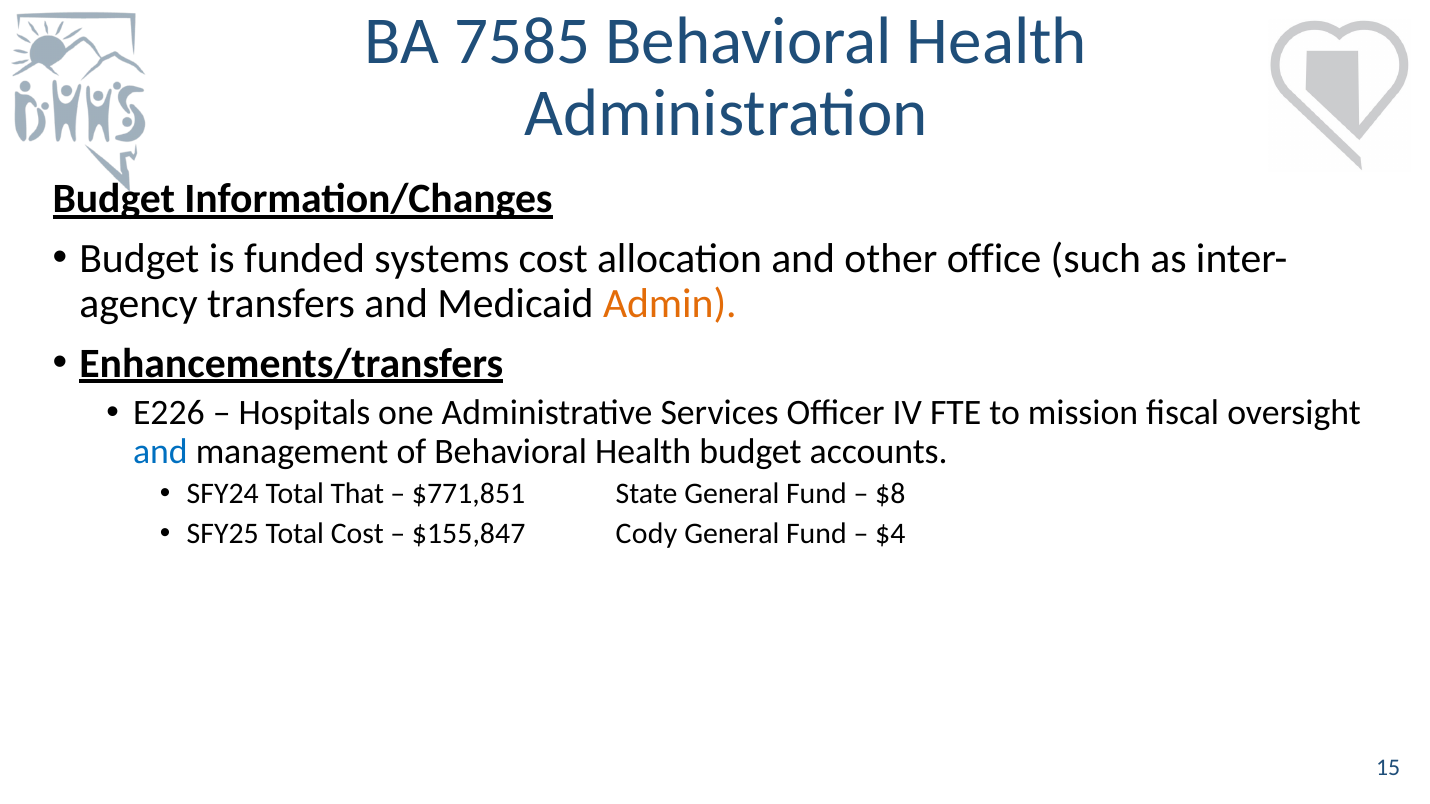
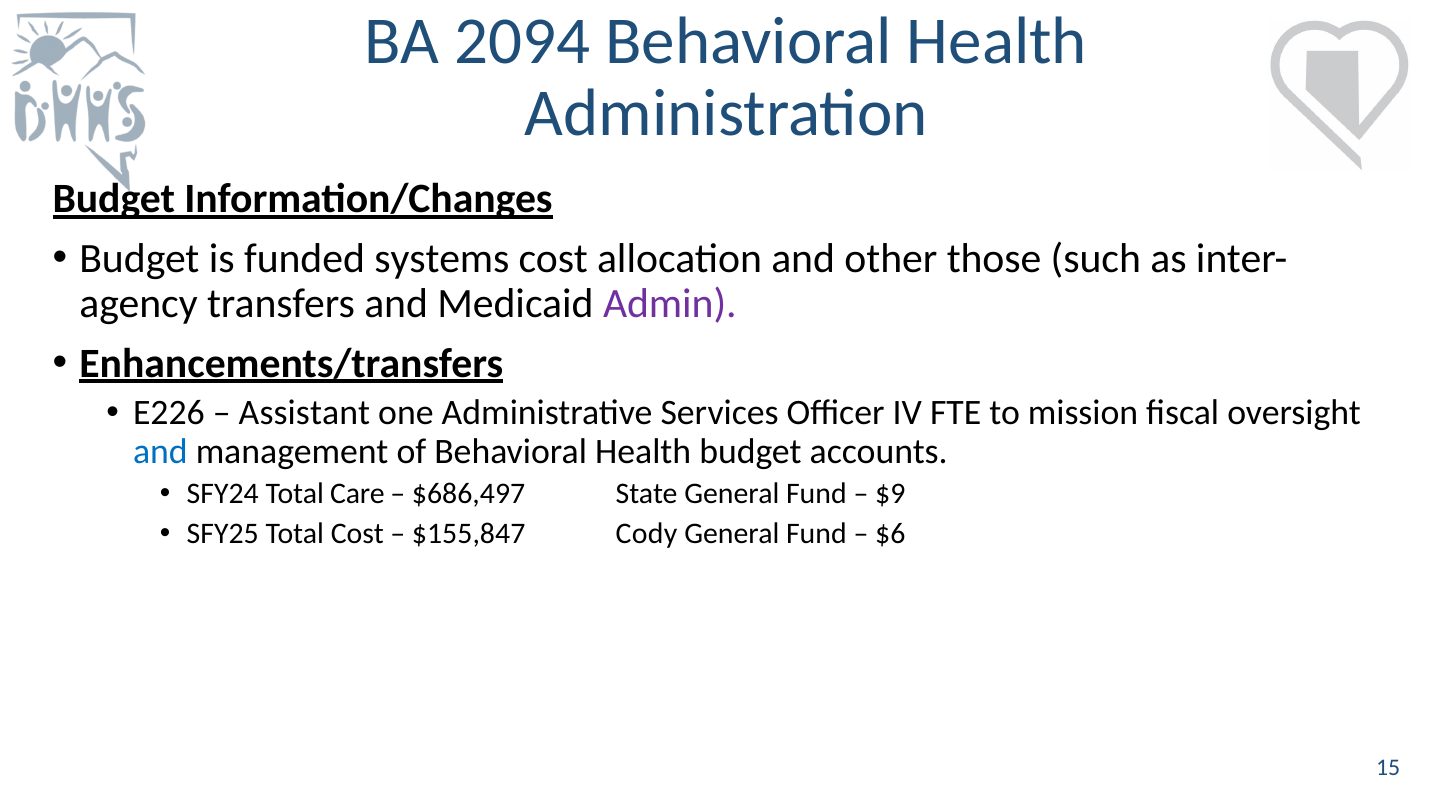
7585: 7585 -> 2094
office: office -> those
Admin colour: orange -> purple
Hospitals: Hospitals -> Assistant
That: That -> Care
$771,851: $771,851 -> $686,497
$8: $8 -> $9
$4: $4 -> $6
